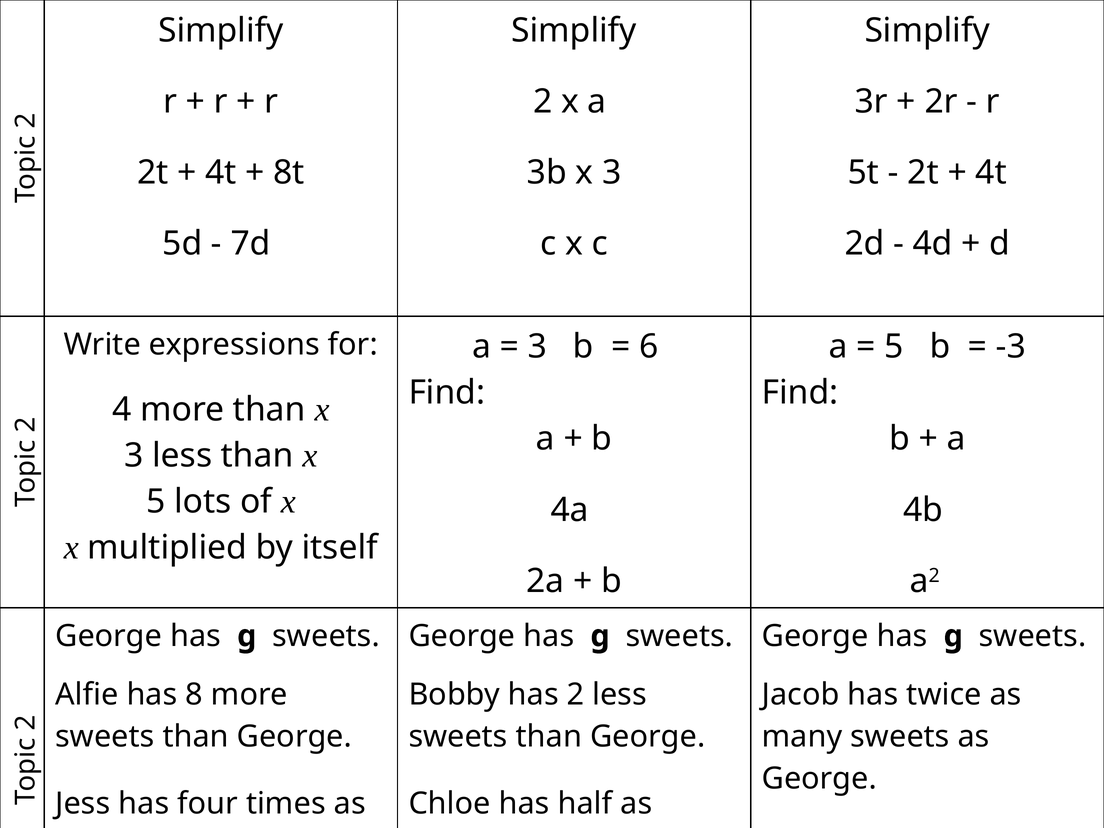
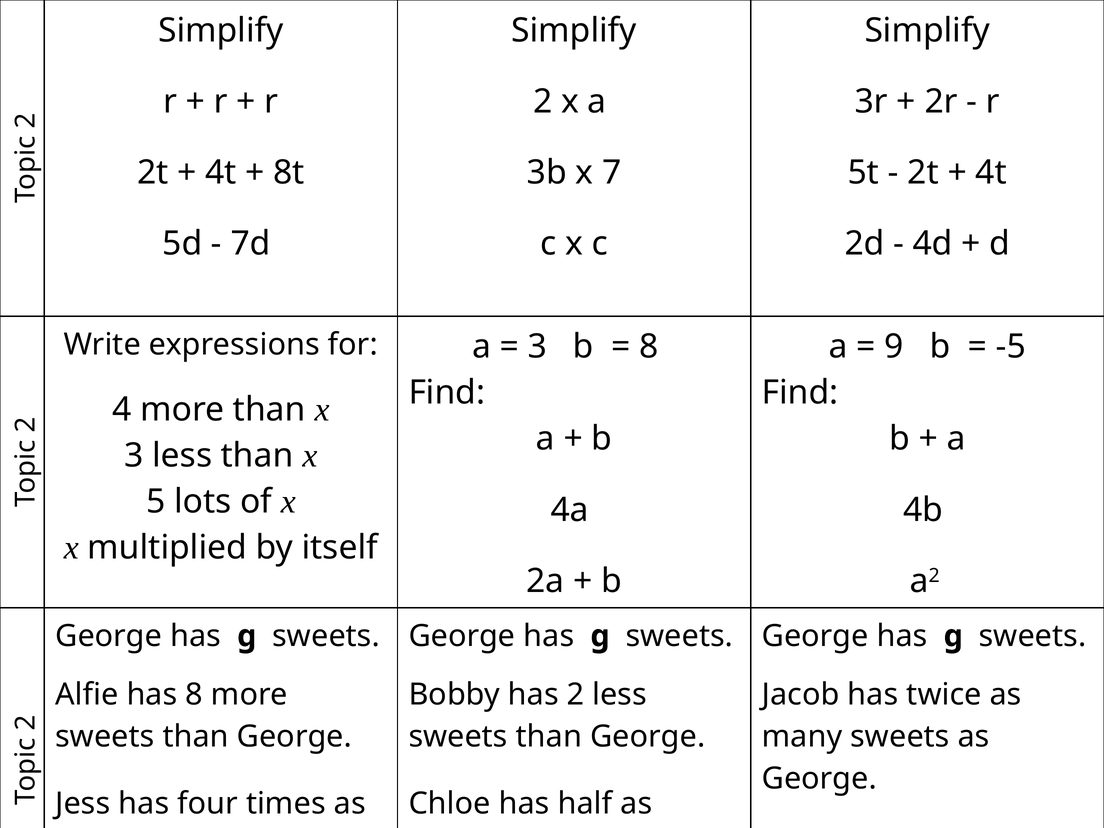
3b x 3: 3 -> 7
6 at (649, 347): 6 -> 8
5 at (894, 347): 5 -> 9
-3: -3 -> -5
